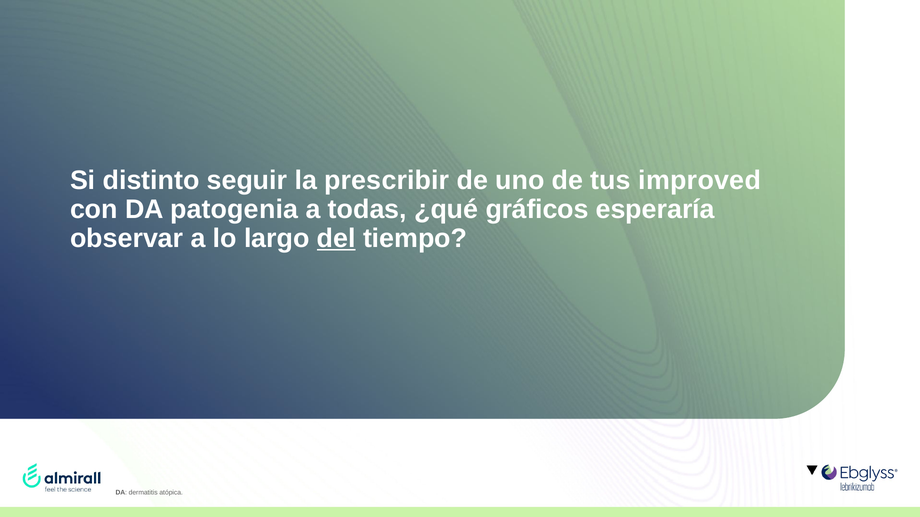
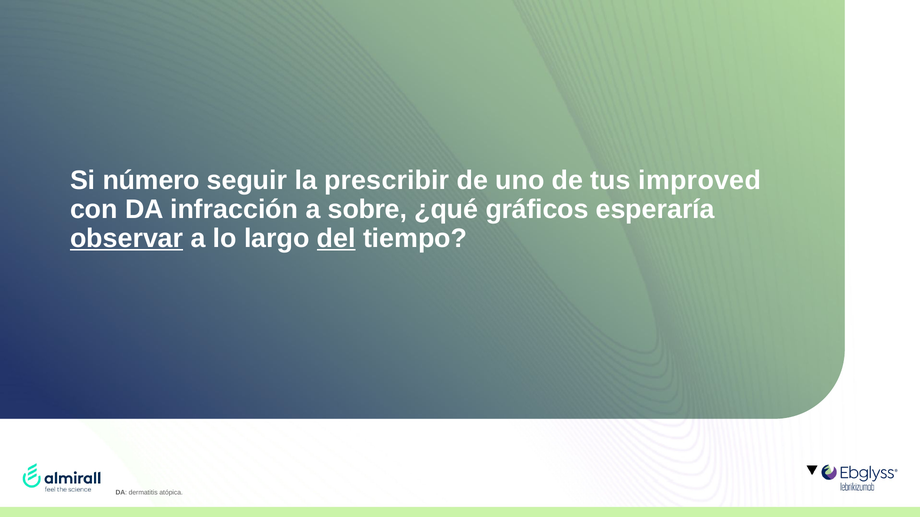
distinto: distinto -> número
patogenia: patogenia -> infracción
todas: todas -> sobre
observar underline: none -> present
